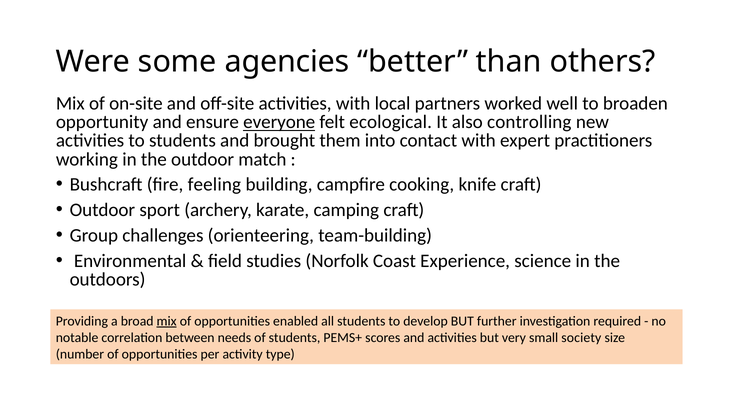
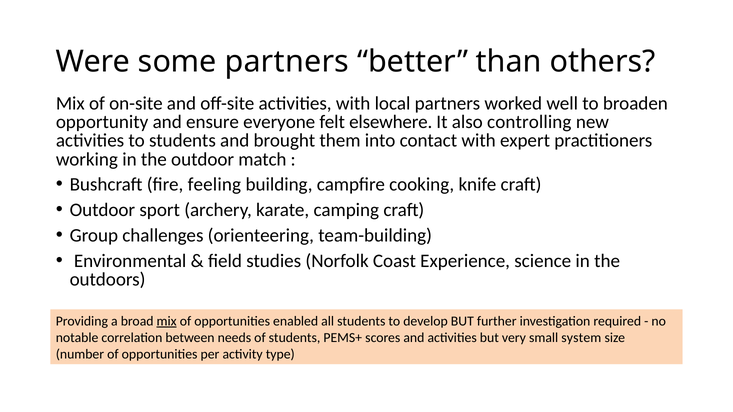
some agencies: agencies -> partners
everyone underline: present -> none
ecological: ecological -> elsewhere
society: society -> system
